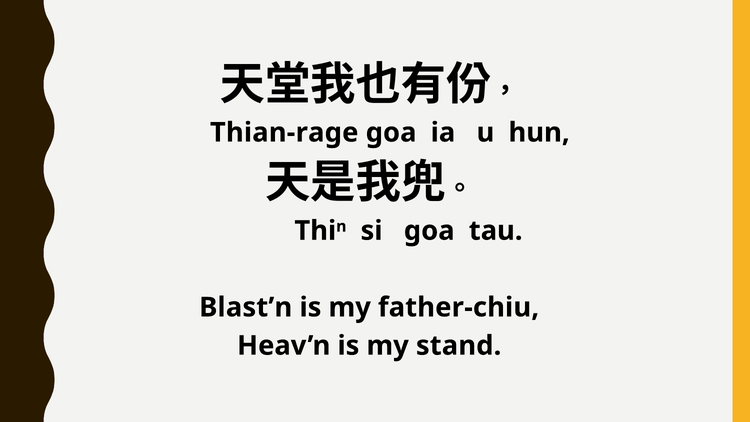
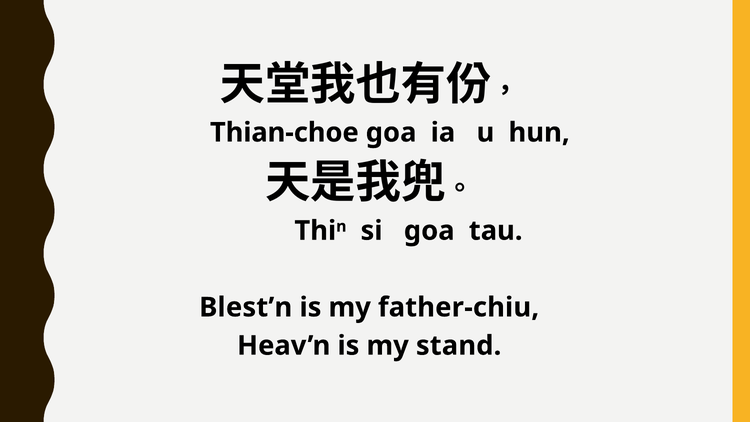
Thian-rage: Thian-rage -> Thian-choe
Blast’n: Blast’n -> Blest’n
